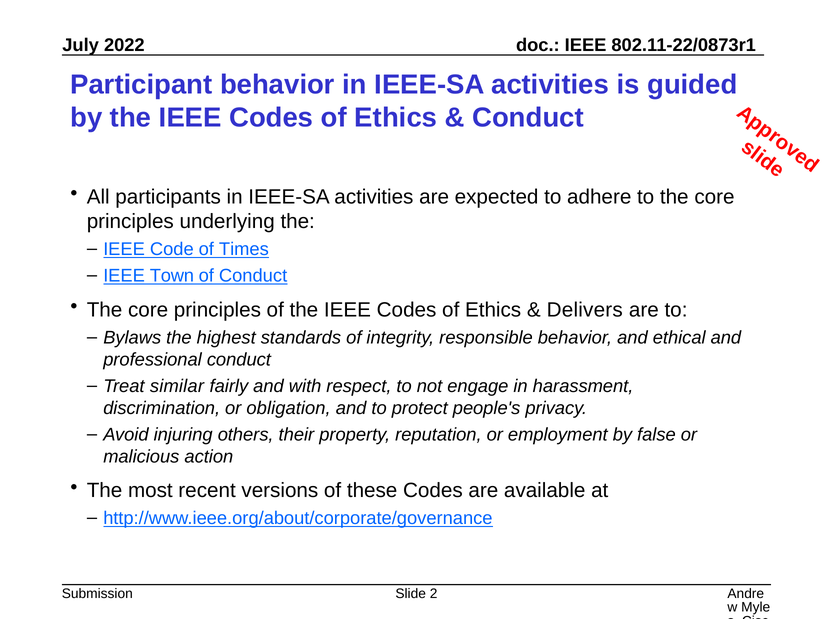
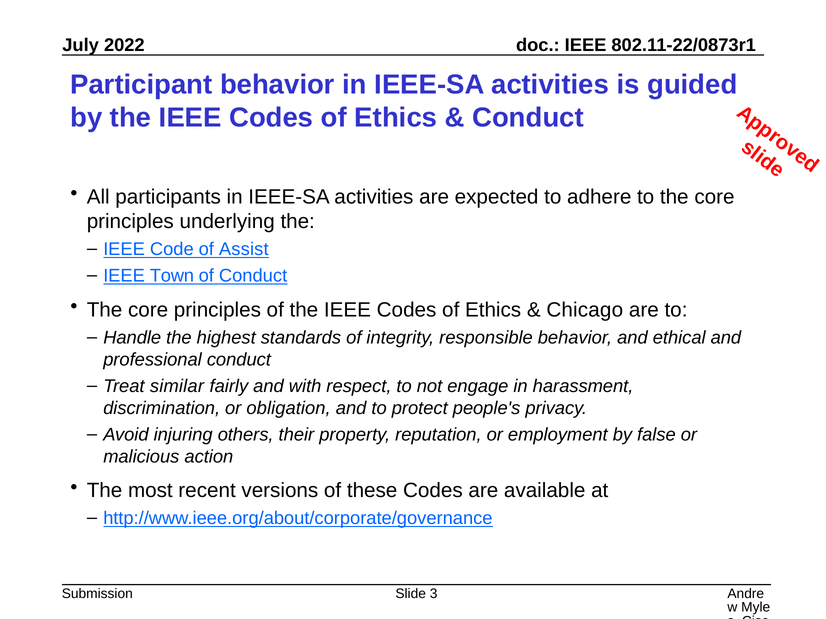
Times: Times -> Assist
Delivers: Delivers -> Chicago
Bylaws: Bylaws -> Handle
2: 2 -> 3
